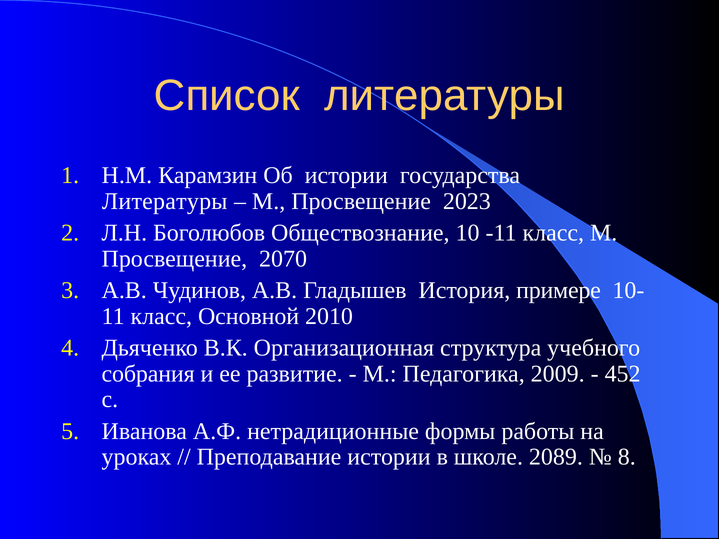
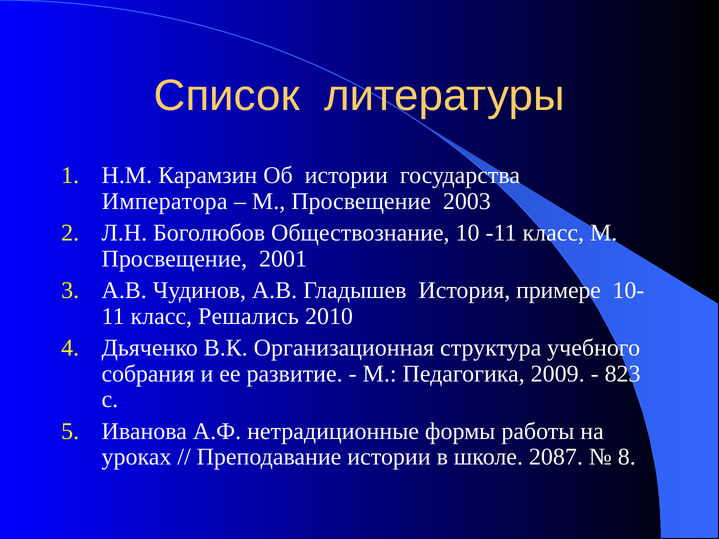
Литературы at (165, 201): Литературы -> Императора
2023: 2023 -> 2003
2070: 2070 -> 2001
Основной: Основной -> Решались
452: 452 -> 823
2089: 2089 -> 2087
